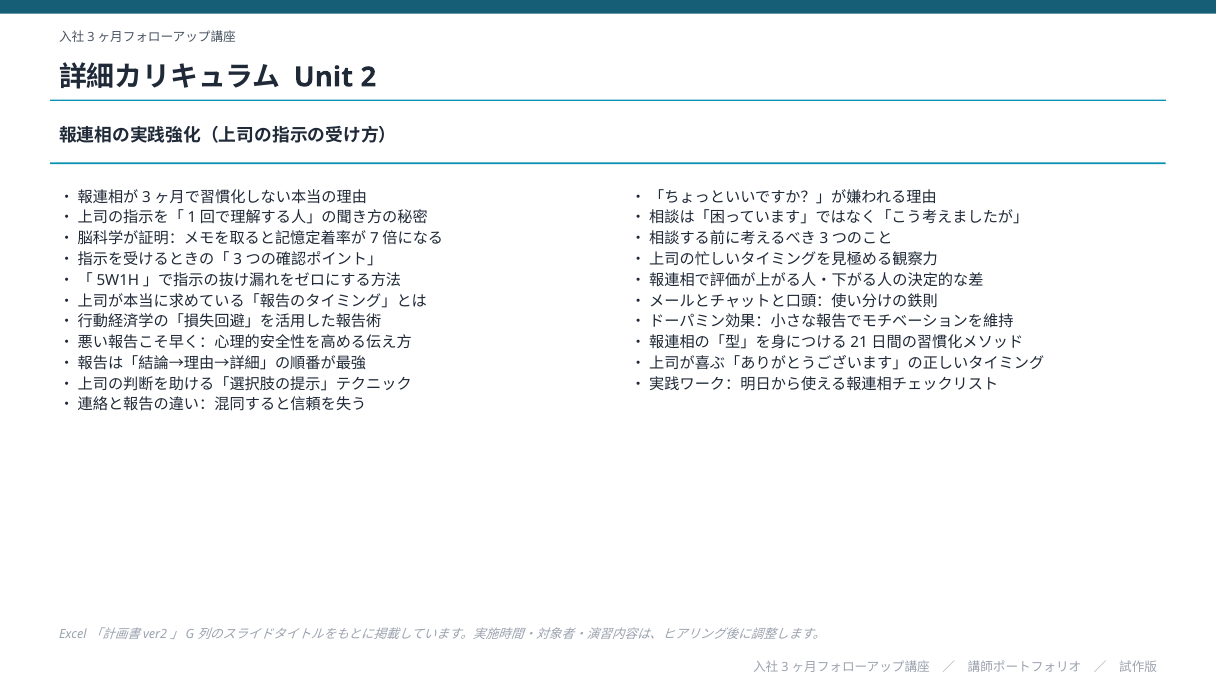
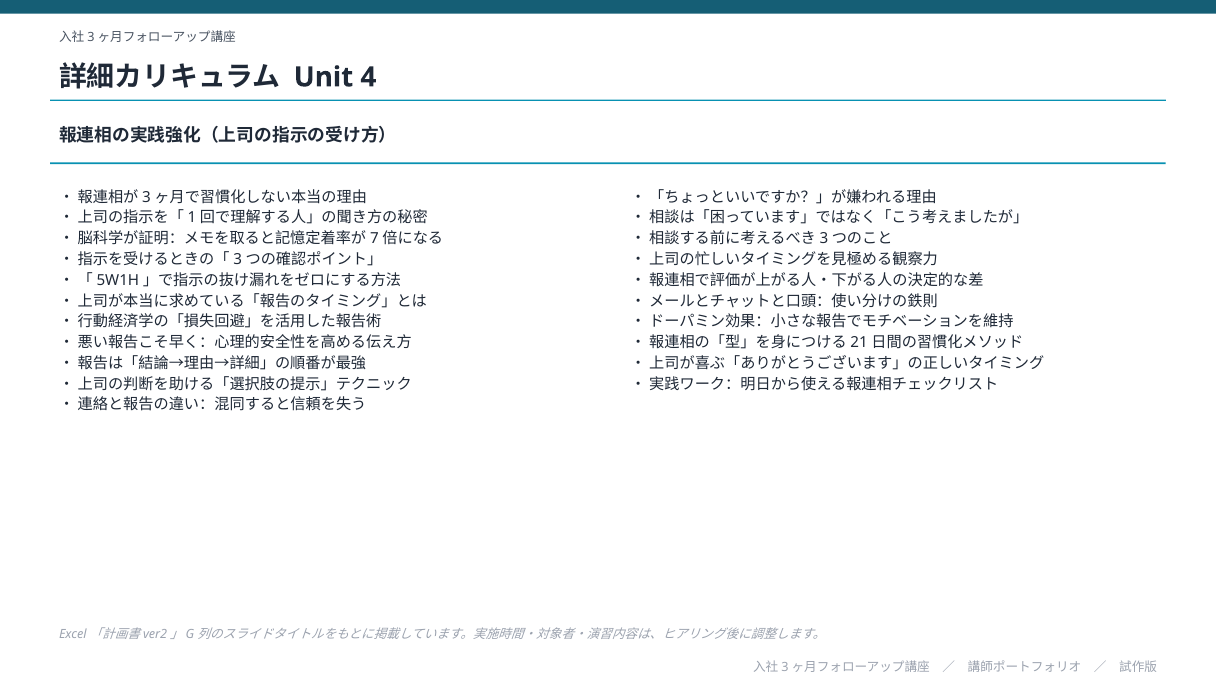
2: 2 -> 4
